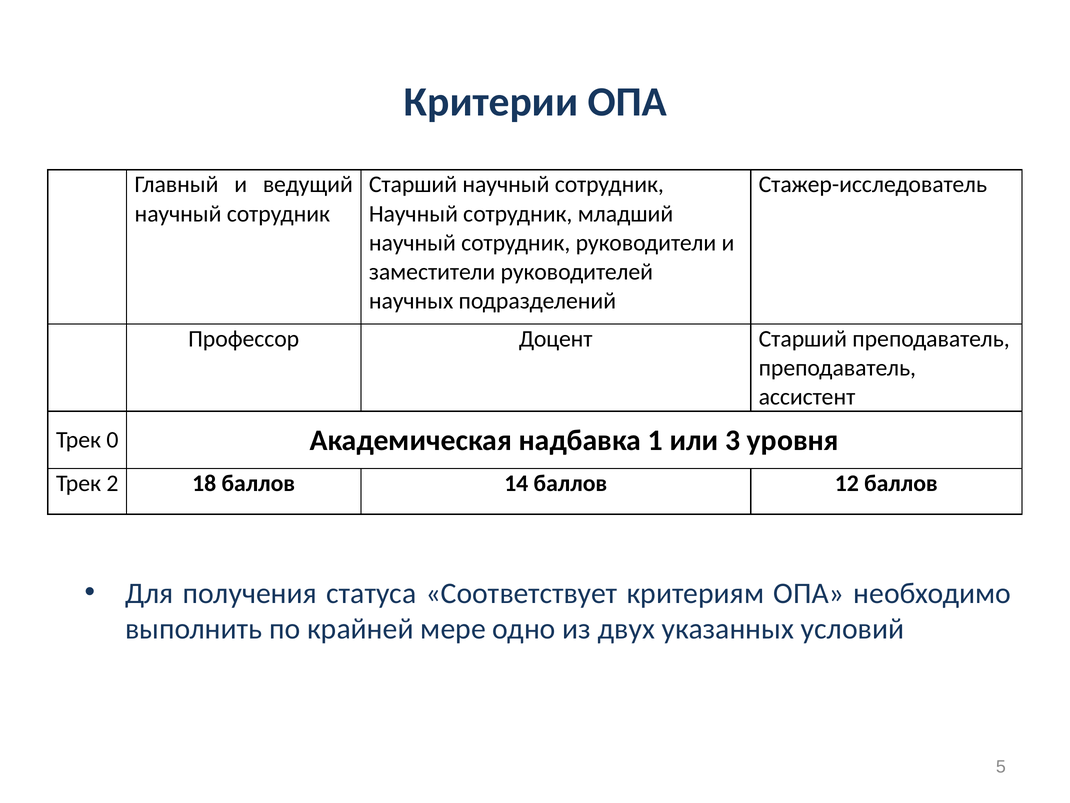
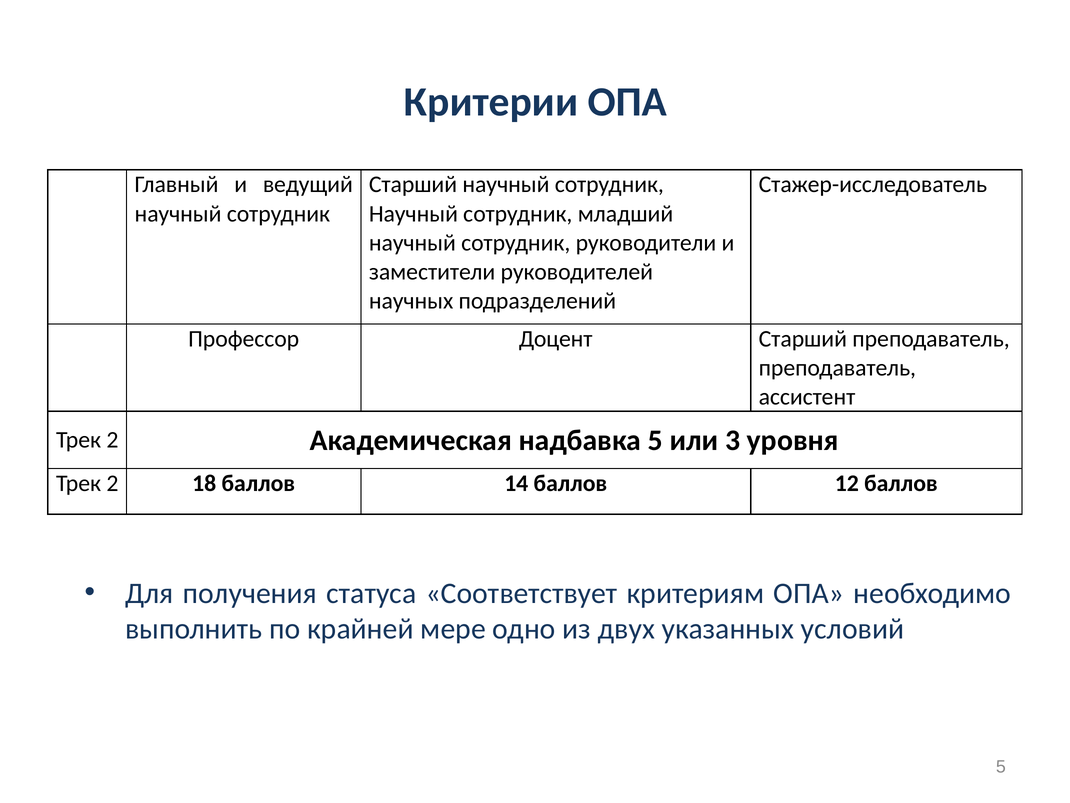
0 at (112, 440): 0 -> 2
надбавка 1: 1 -> 5
